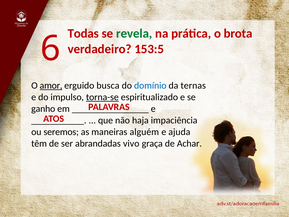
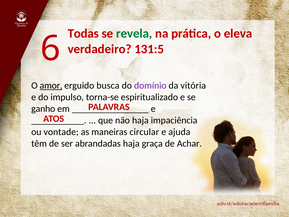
brota: brota -> eleva
153:5: 153:5 -> 131:5
domínio colour: blue -> purple
ternas: ternas -> vitória
torna-se underline: present -> none
seremos: seremos -> vontade
alguém: alguém -> circular
abrandadas vivo: vivo -> haja
